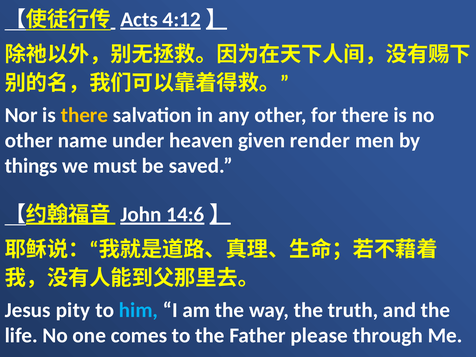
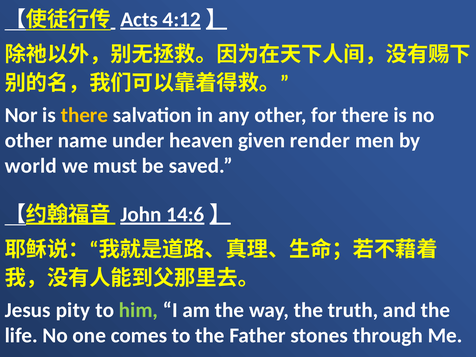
things: things -> world
him colour: light blue -> light green
please: please -> stones
